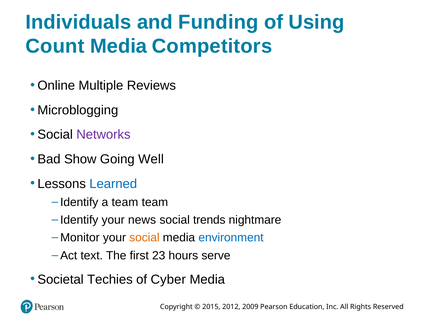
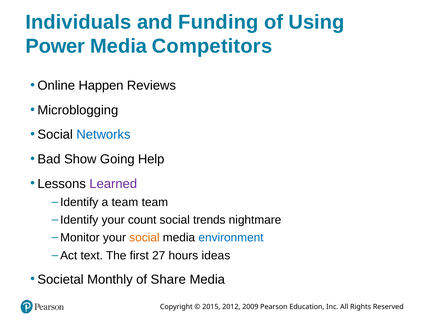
Count: Count -> Power
Multiple: Multiple -> Happen
Networks colour: purple -> blue
Well: Well -> Help
Learned colour: blue -> purple
news: news -> count
23: 23 -> 27
serve: serve -> ideas
Techies: Techies -> Monthly
Cyber: Cyber -> Share
